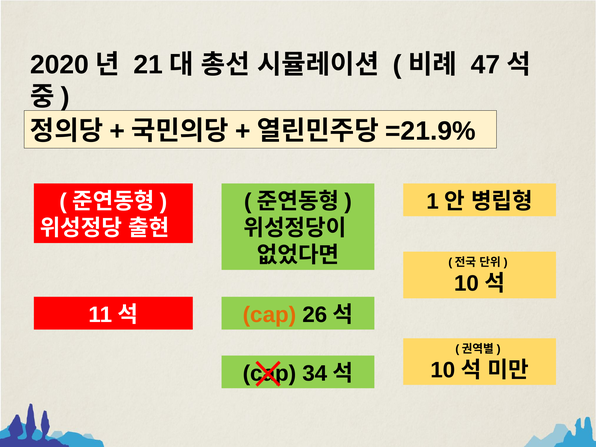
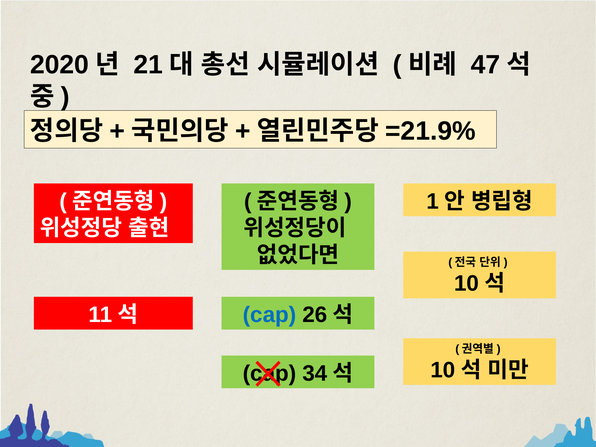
cap at (269, 315) colour: orange -> blue
